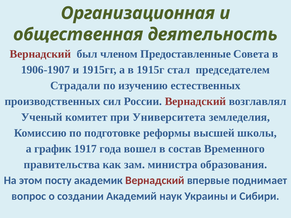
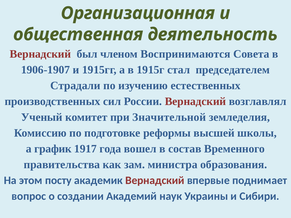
Предоставленные: Предоставленные -> Воспринимаются
Университета: Университета -> Значительной
